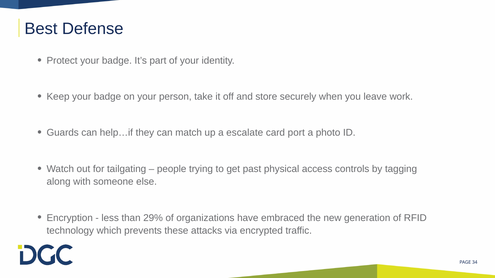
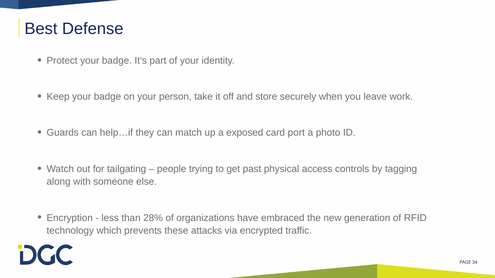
escalate: escalate -> exposed
29%: 29% -> 28%
